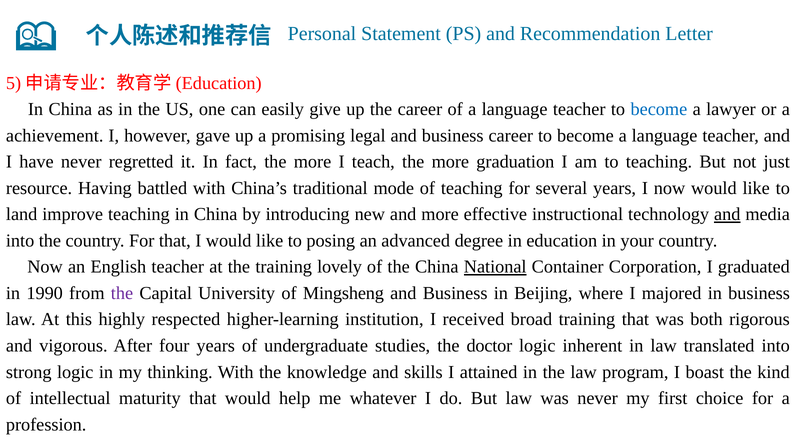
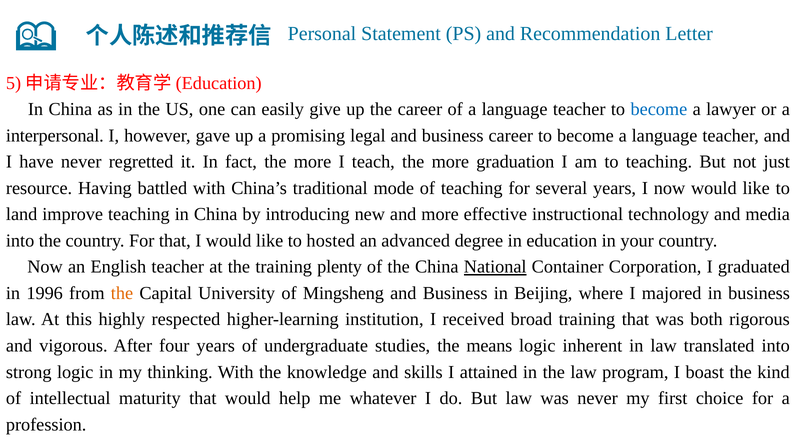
achievement: achievement -> interpersonal
and at (727, 215) underline: present -> none
posing: posing -> hosted
lovely: lovely -> plenty
1990: 1990 -> 1996
the at (122, 293) colour: purple -> orange
doctor: doctor -> means
